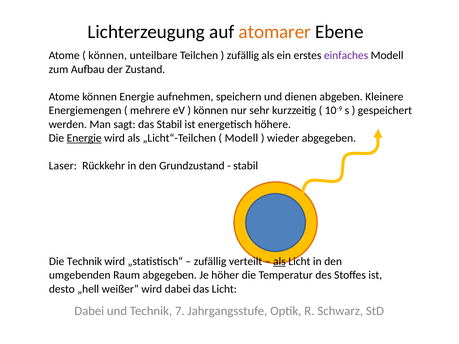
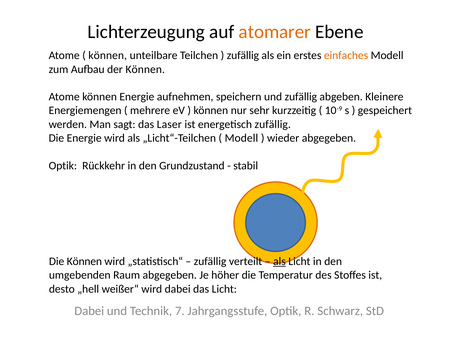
einfaches colour: purple -> orange
der Zustand: Zustand -> Können
und dienen: dienen -> zufällig
das Stabil: Stabil -> Laser
energetisch höhere: höhere -> zufällig
Energie at (84, 138) underline: present -> none
Laser at (63, 166): Laser -> Optik
Die Technik: Technik -> Können
